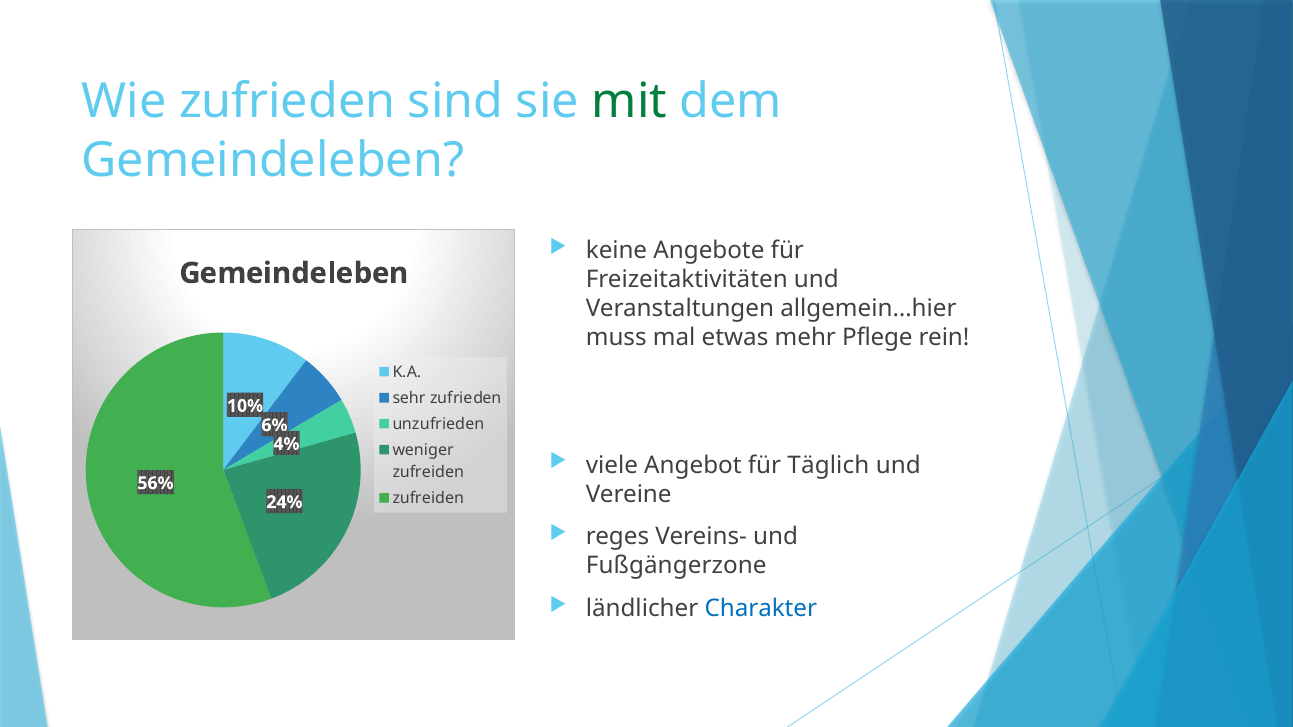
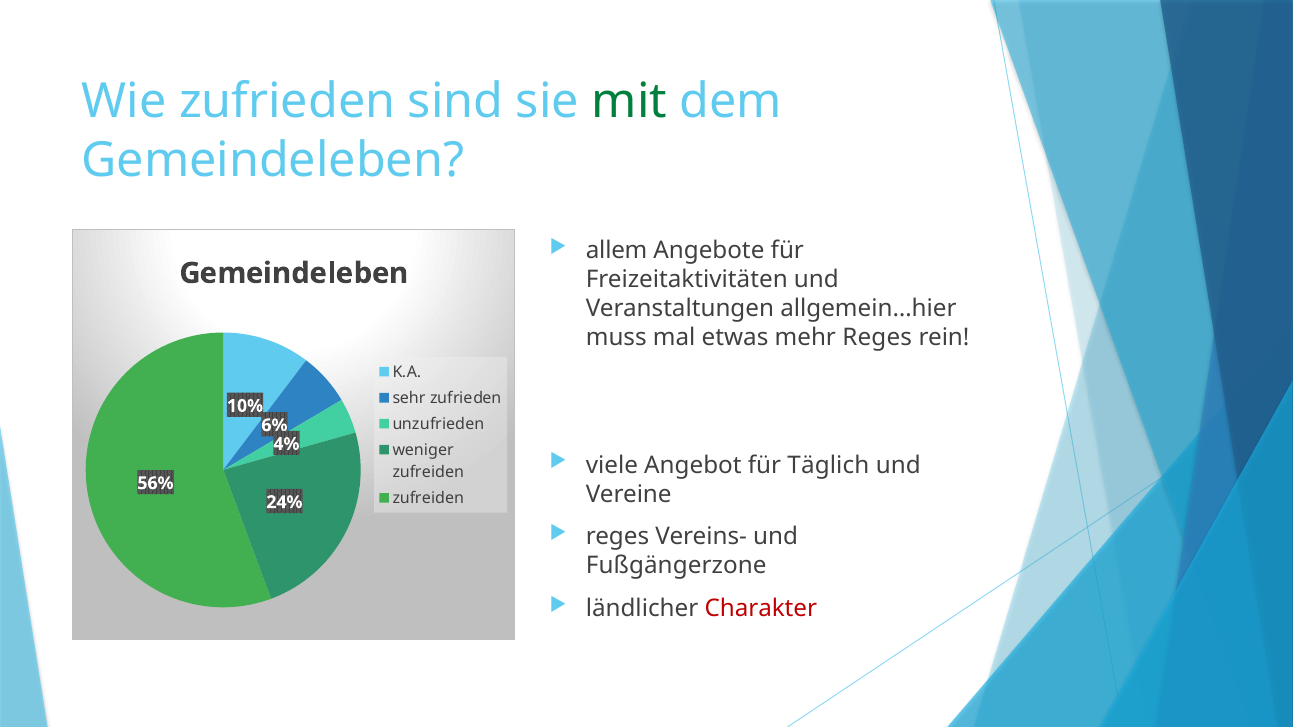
keine: keine -> allem
mehr Pflege: Pflege -> Reges
Charakter colour: blue -> red
